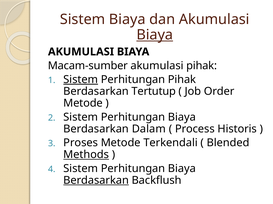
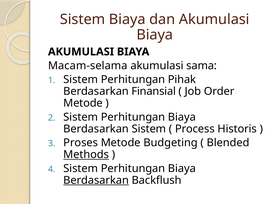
Biaya at (155, 35) underline: present -> none
Macam-sumber: Macam-sumber -> Macam-selama
akumulasi pihak: pihak -> sama
Sistem at (81, 80) underline: present -> none
Tertutup: Tertutup -> Finansial
Berdasarkan Dalam: Dalam -> Sistem
Terkendali: Terkendali -> Budgeting
